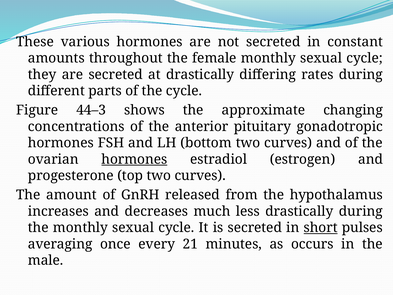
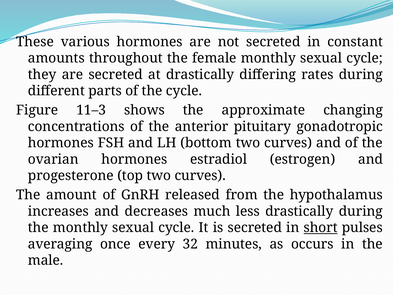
44–3: 44–3 -> 11–3
hormones at (134, 159) underline: present -> none
21: 21 -> 32
